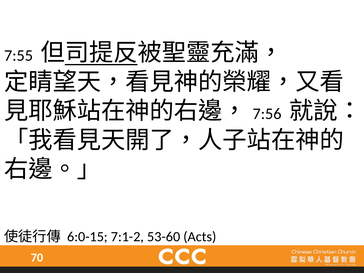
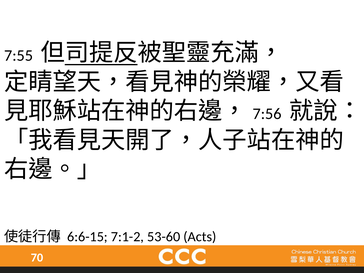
6:0-15: 6:0-15 -> 6:6-15
